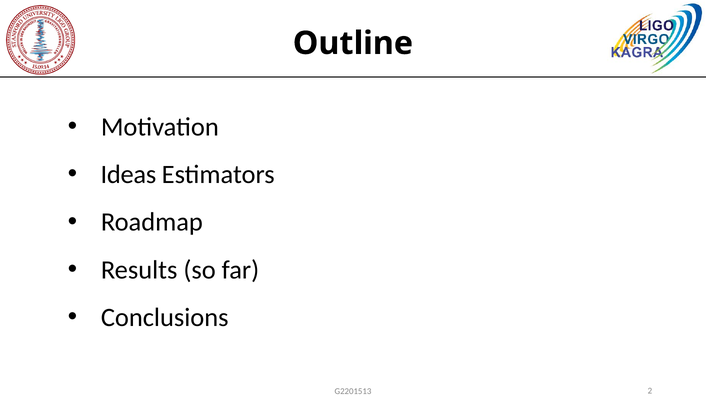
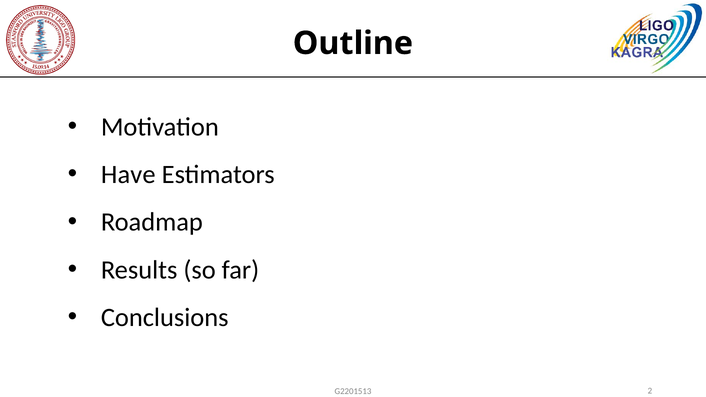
Ideas: Ideas -> Have
